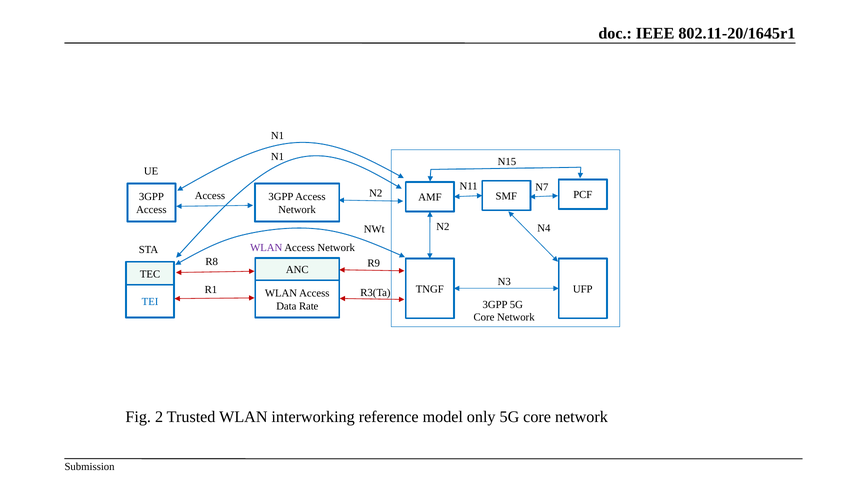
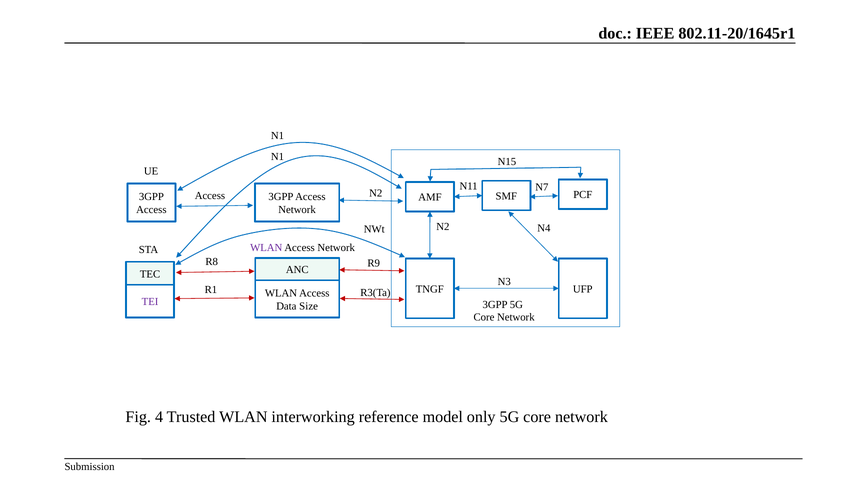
TEI colour: blue -> purple
Rate: Rate -> Size
2: 2 -> 4
